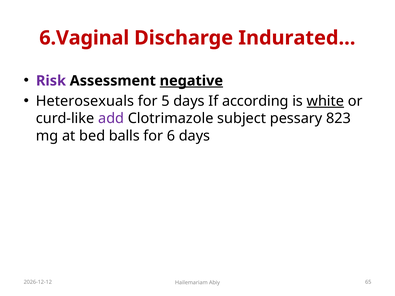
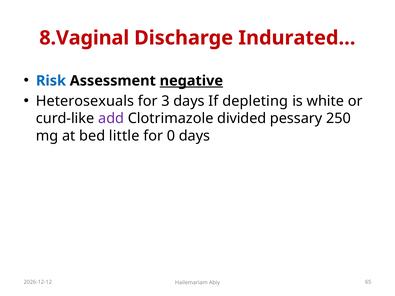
6.Vaginal: 6.Vaginal -> 8.Vaginal
Risk colour: purple -> blue
5: 5 -> 3
according: according -> depleting
white underline: present -> none
subject: subject -> divided
823: 823 -> 250
balls: balls -> little
6: 6 -> 0
